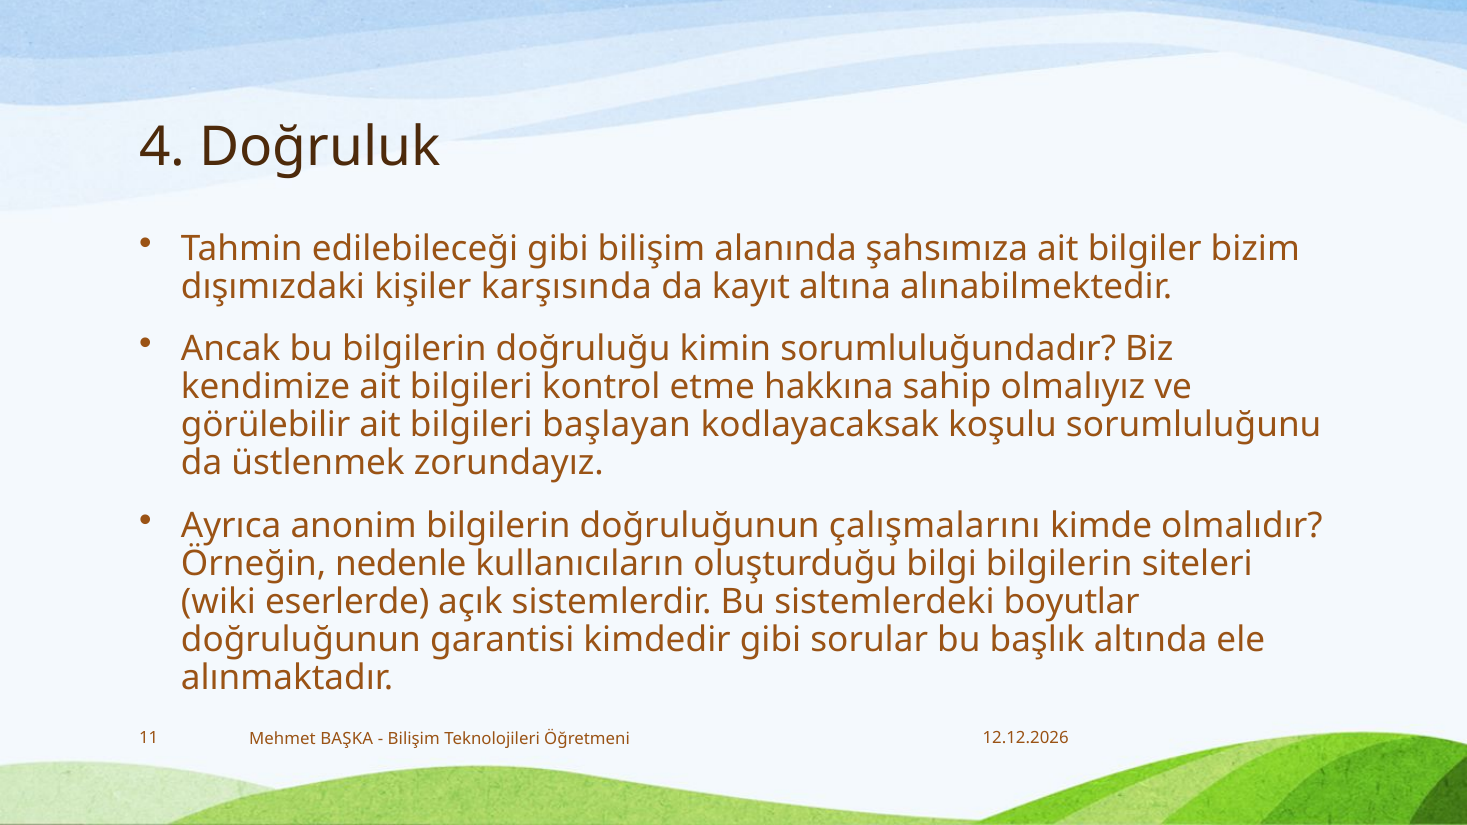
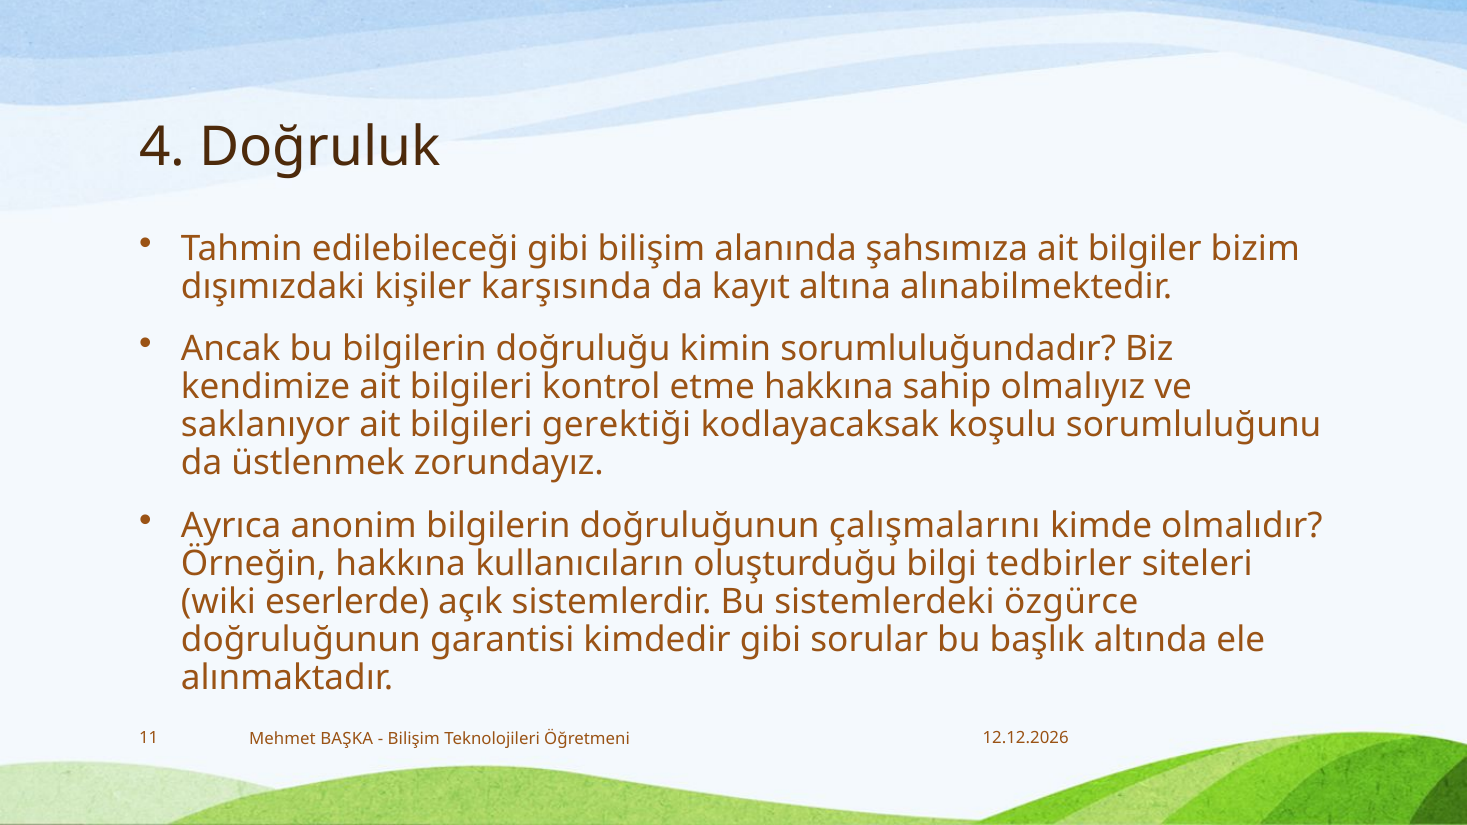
görülebilir: görülebilir -> saklanıyor
başlayan: başlayan -> gerektiği
Örneğin nedenle: nedenle -> hakkına
bilgi bilgilerin: bilgilerin -> tedbirler
boyutlar: boyutlar -> özgürce
